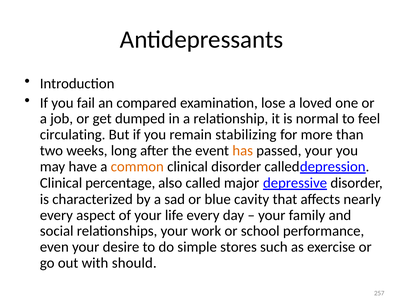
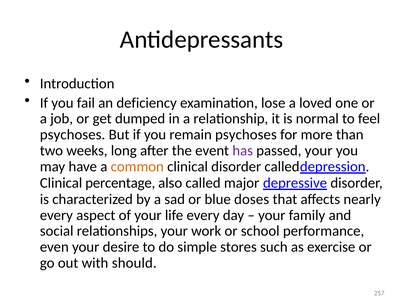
compared: compared -> deficiency
circulating at (73, 135): circulating -> psychoses
remain stabilizing: stabilizing -> psychoses
has colour: orange -> purple
cavity: cavity -> doses
